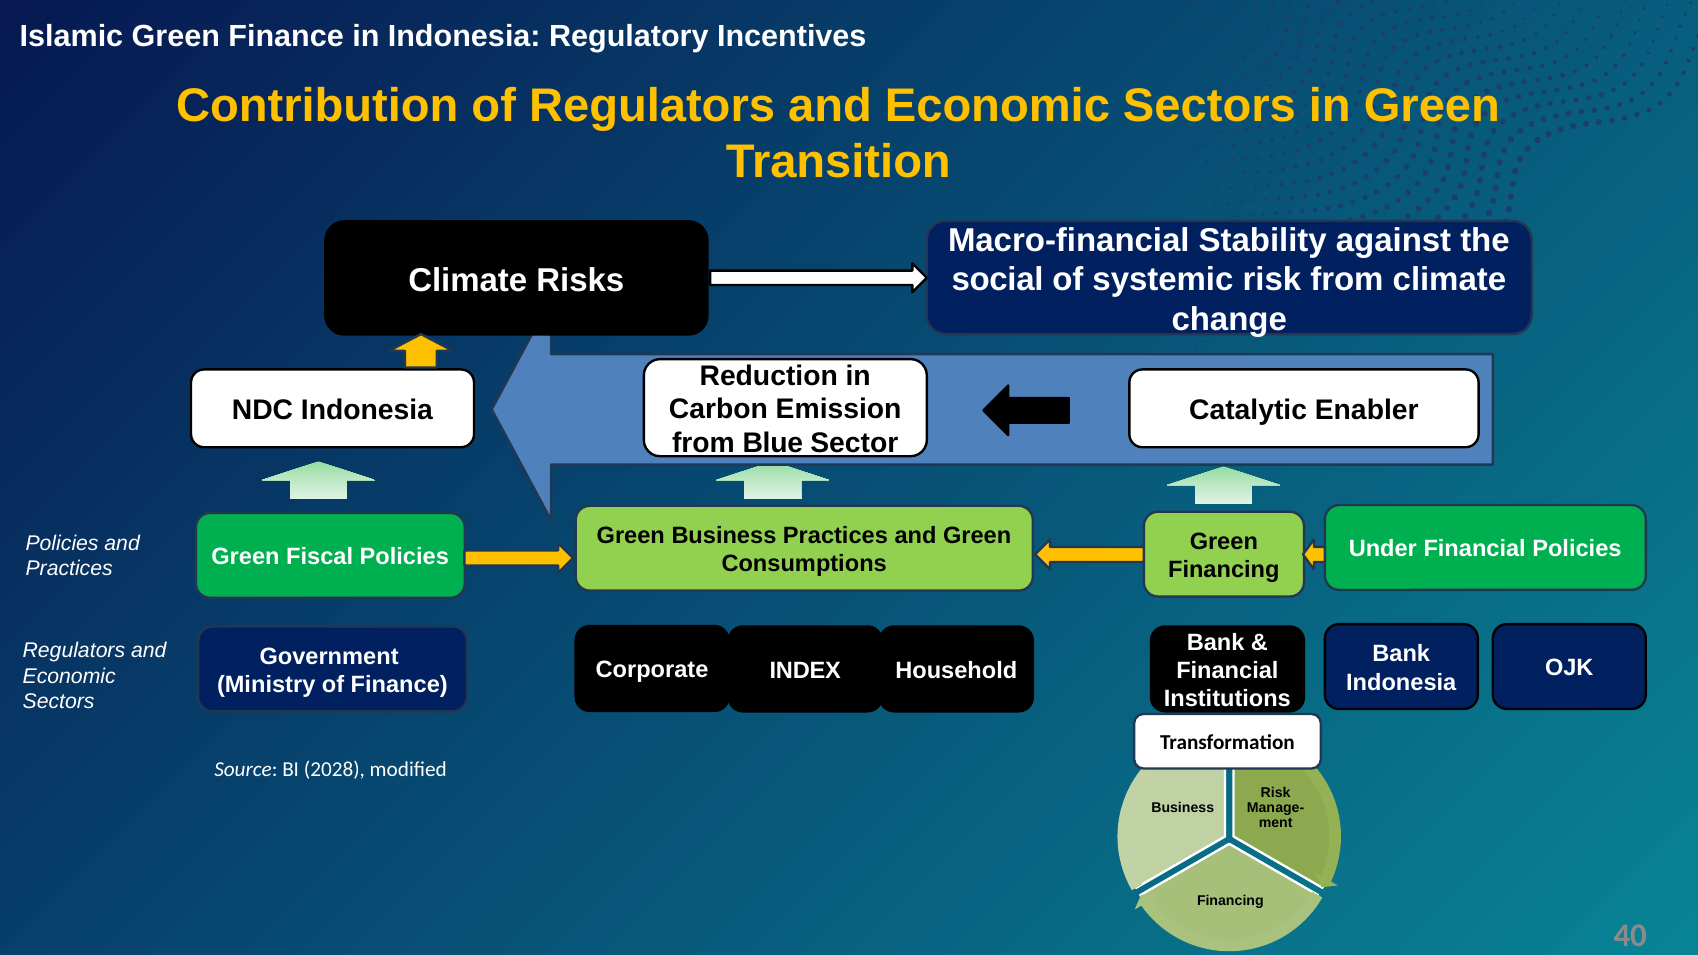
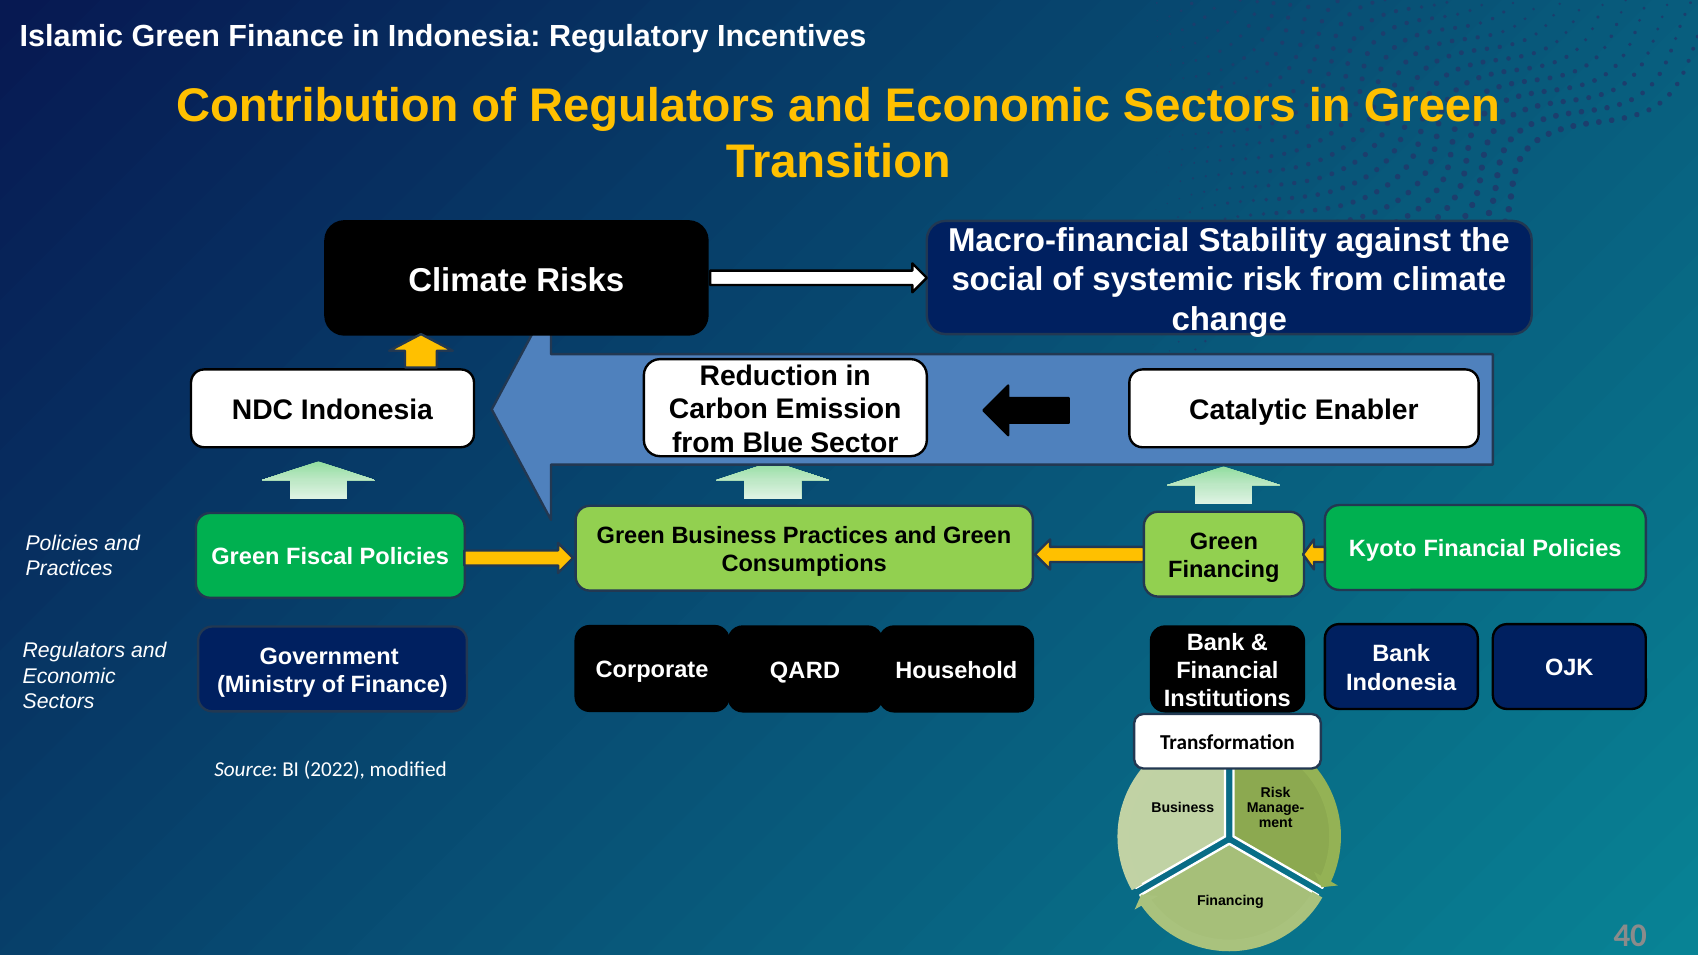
Under: Under -> Kyoto
INDEX: INDEX -> QARD
2028: 2028 -> 2022
